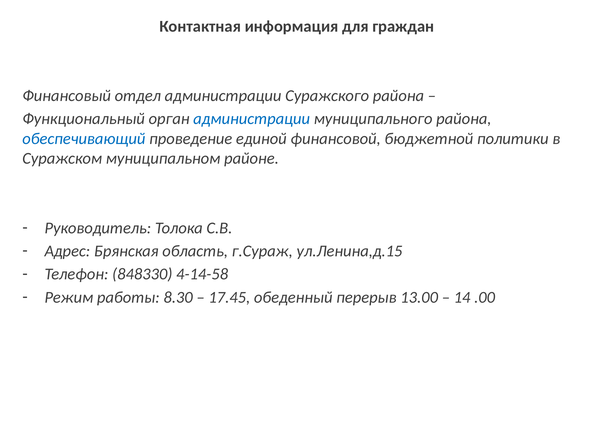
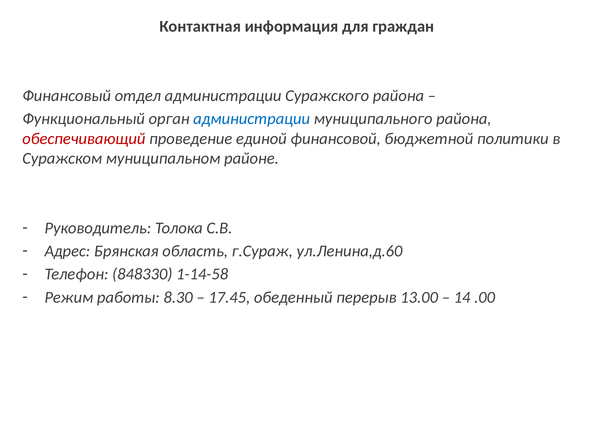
обеспечивающий colour: blue -> red
ул.Ленина,д.15: ул.Ленина,д.15 -> ул.Ленина,д.60
4-14-58: 4-14-58 -> 1-14-58
